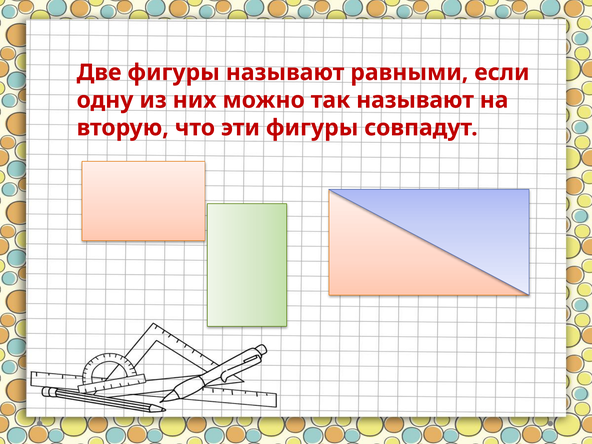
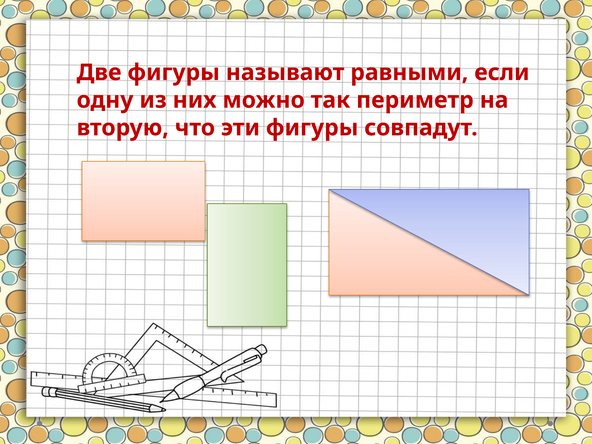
так называют: называют -> периметр
